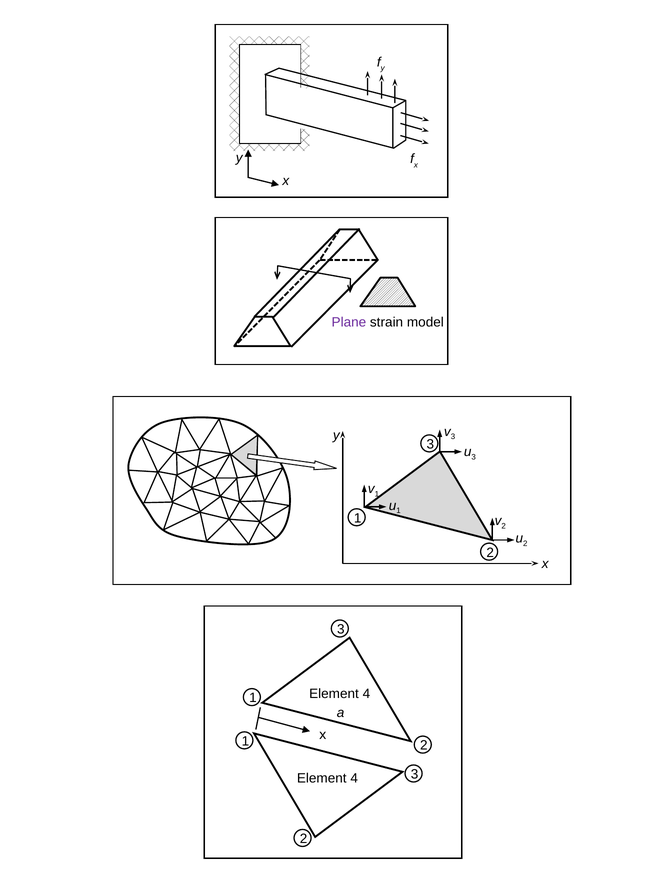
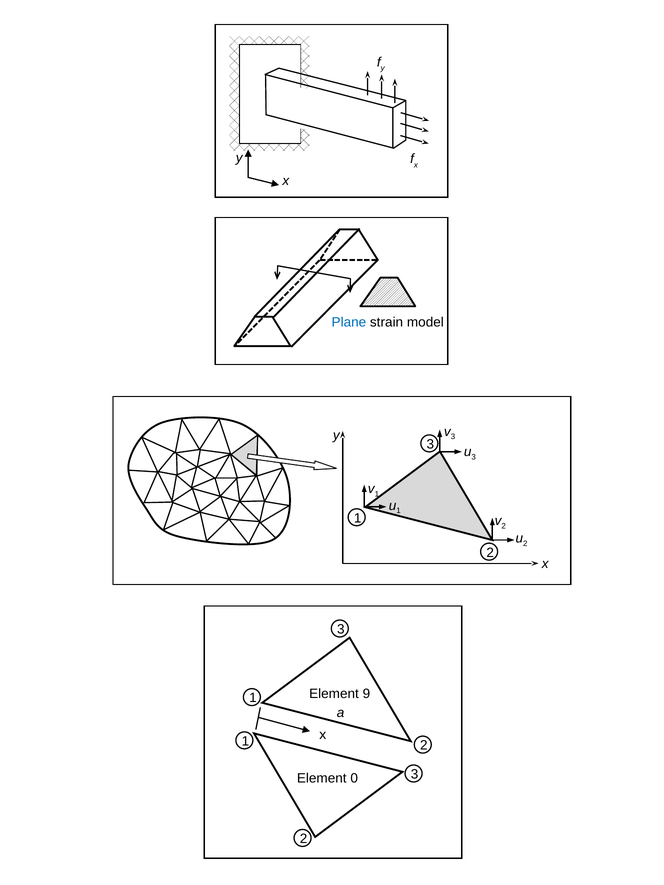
Plane colour: purple -> blue
4 at (366, 694): 4 -> 9
4 at (354, 779): 4 -> 0
